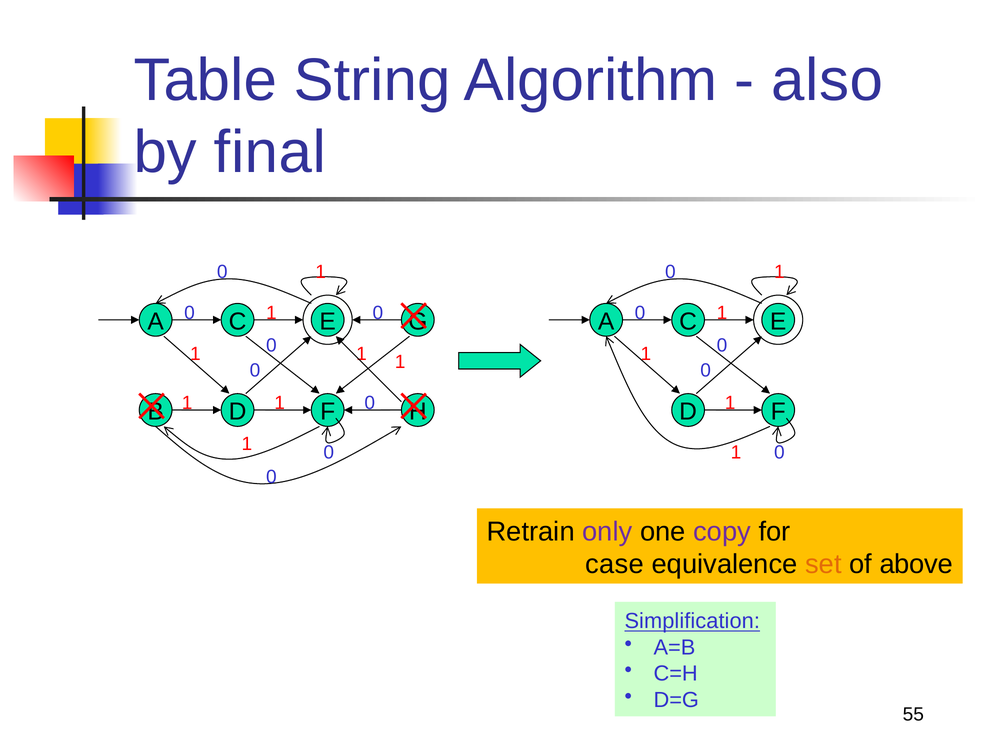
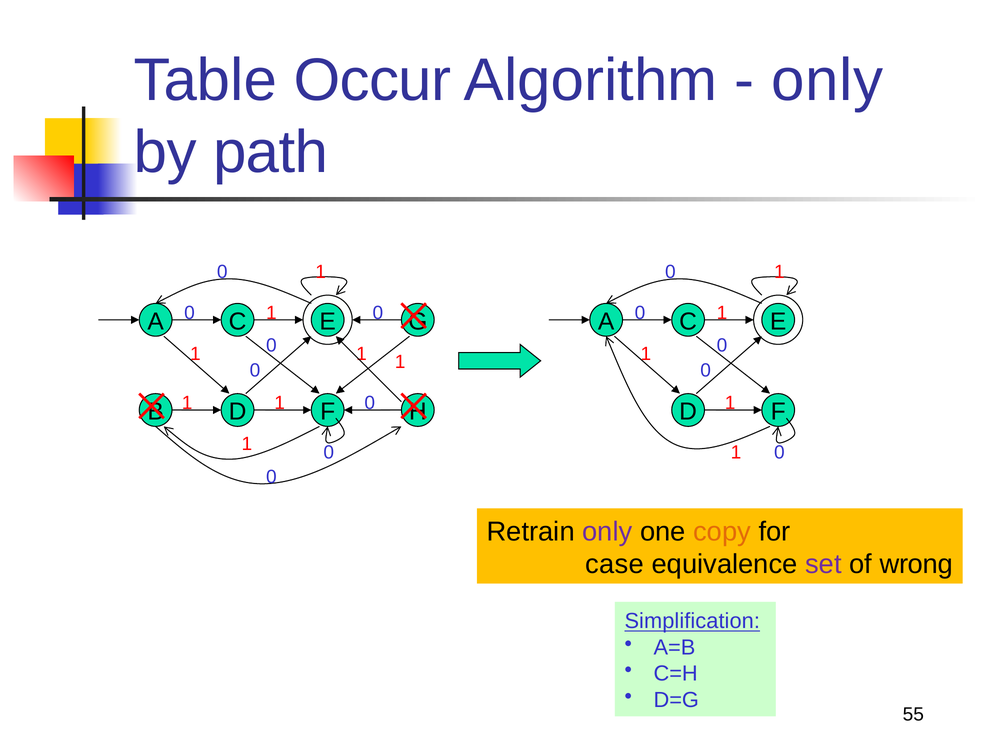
String: String -> Occur
also at (827, 80): also -> only
final: final -> path
copy colour: purple -> orange
set colour: orange -> purple
above: above -> wrong
